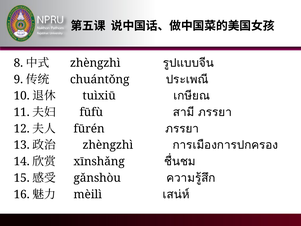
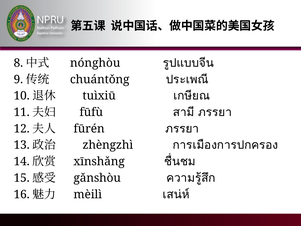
zhèngzhì at (95, 63): zhèngzhì -> nónghòu
